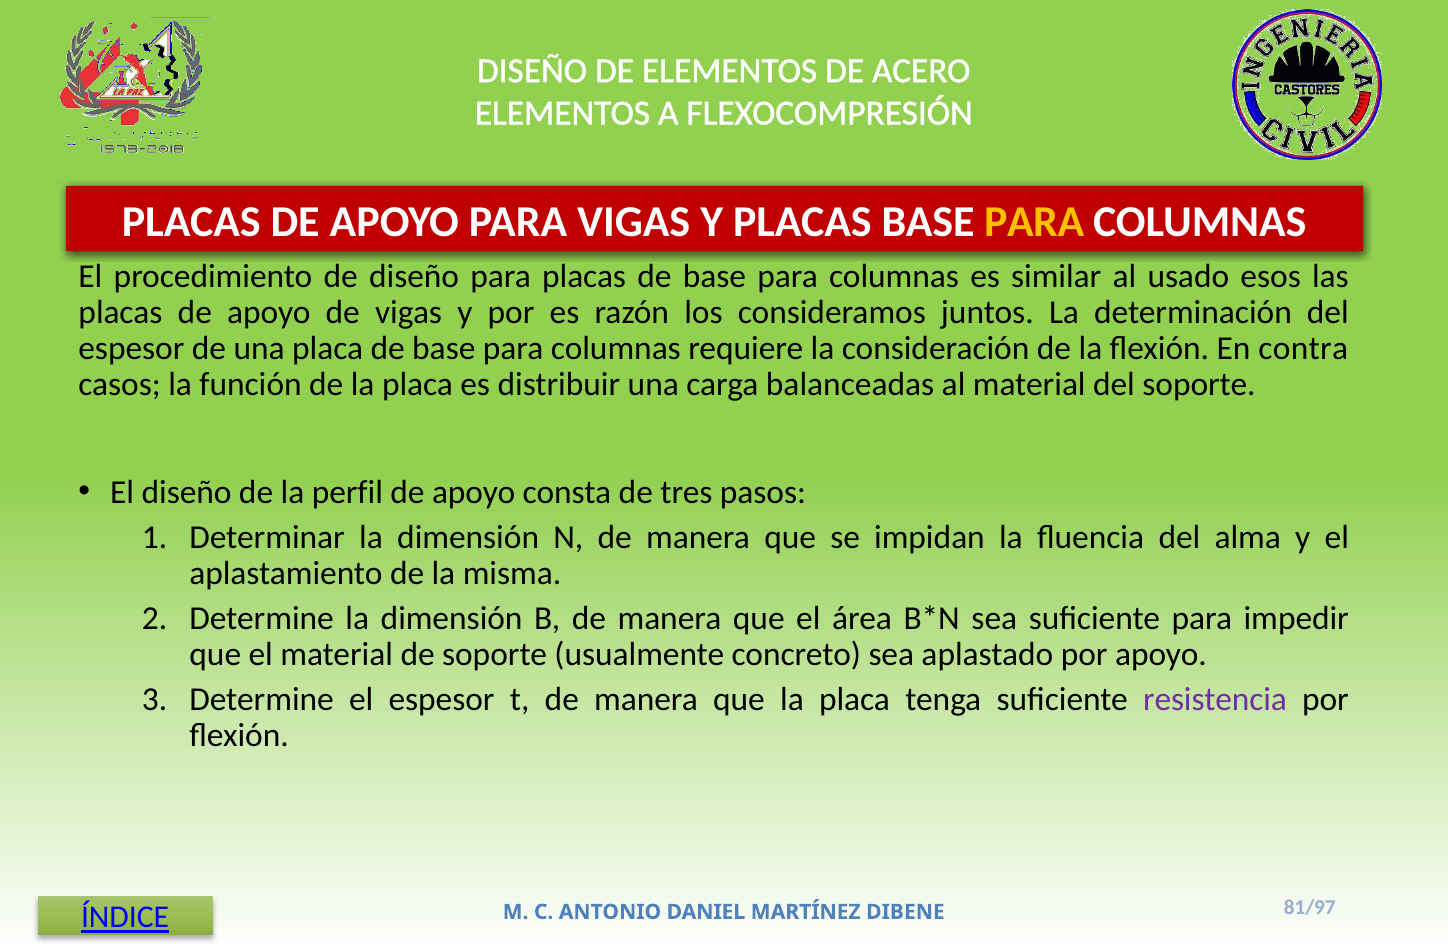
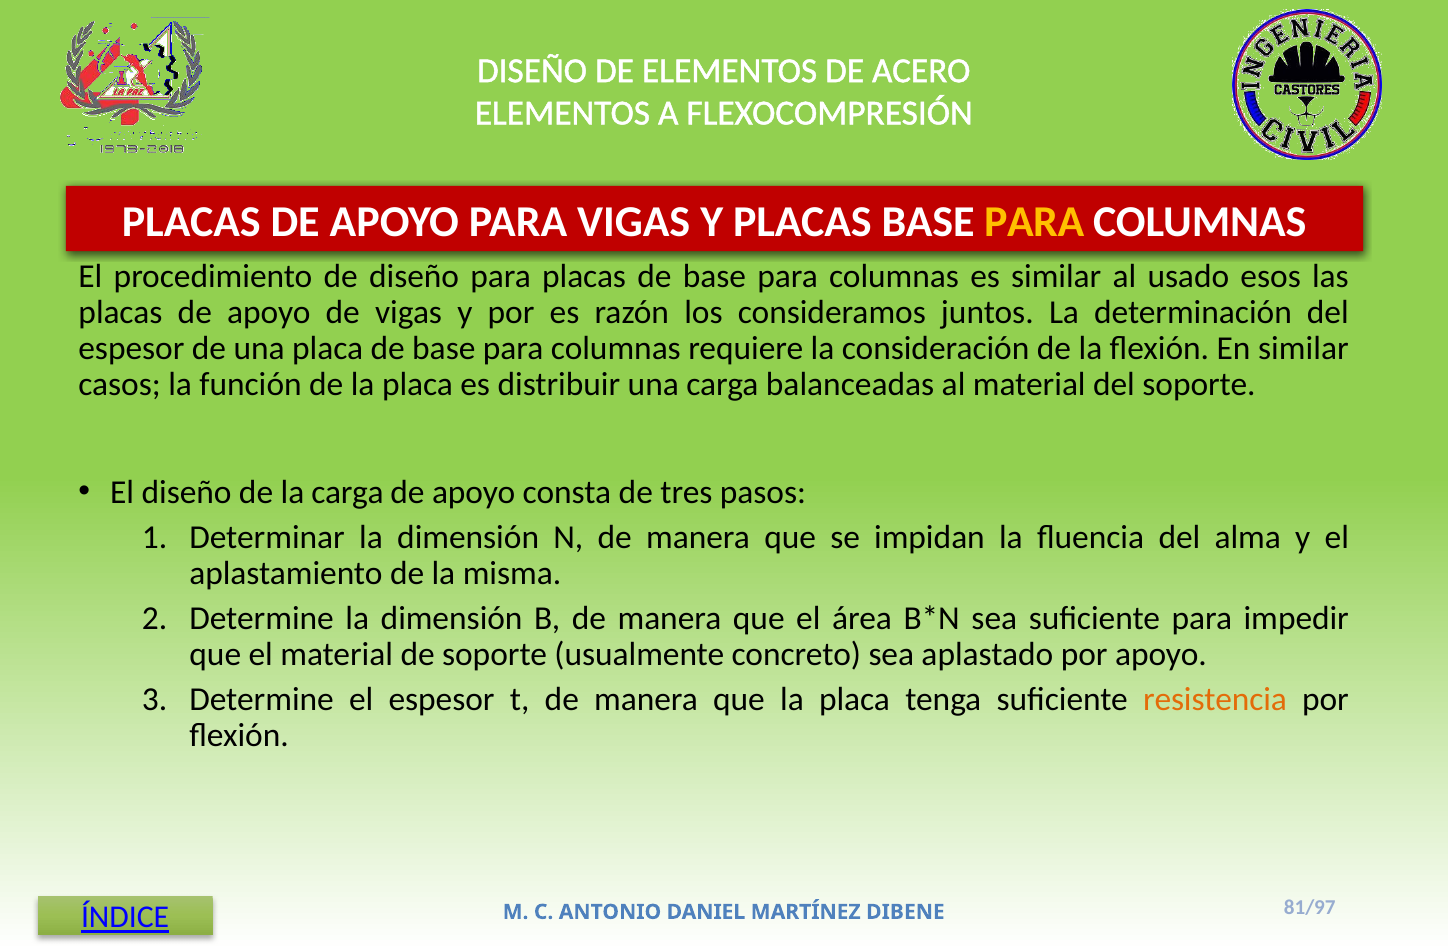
En contra: contra -> similar
la perfil: perfil -> carga
resistencia colour: purple -> orange
